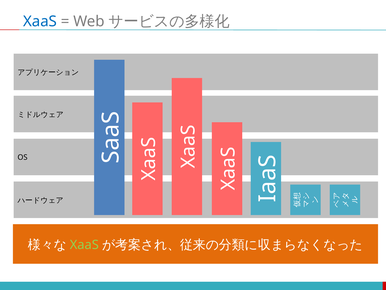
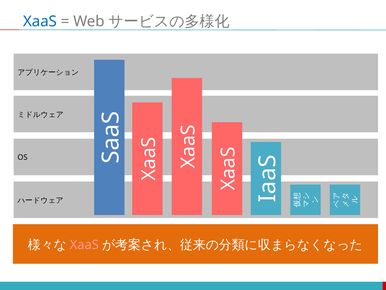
XaaS at (84, 244) colour: light green -> pink
